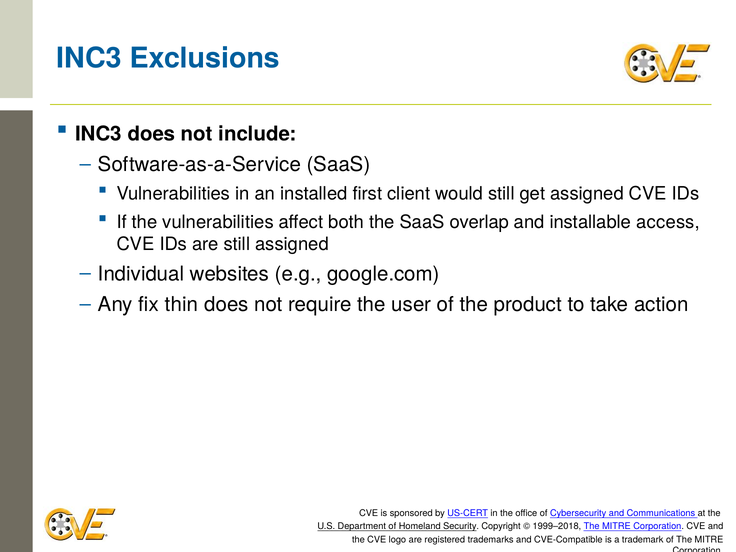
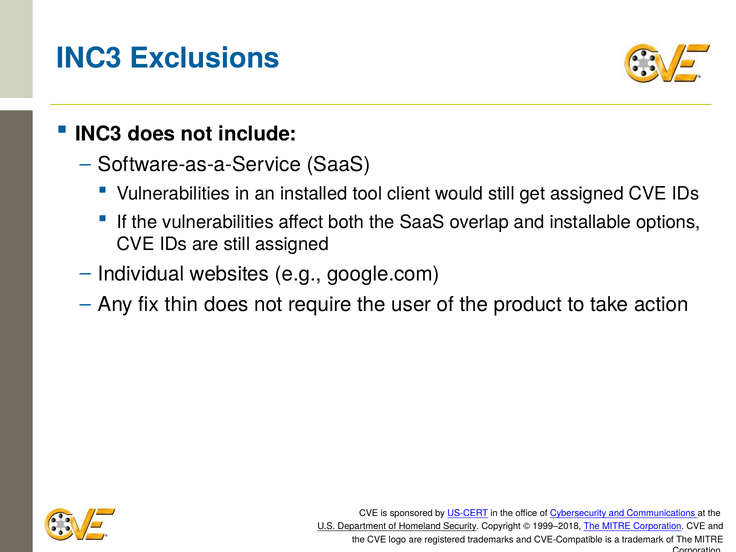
first: first -> tool
access: access -> options
